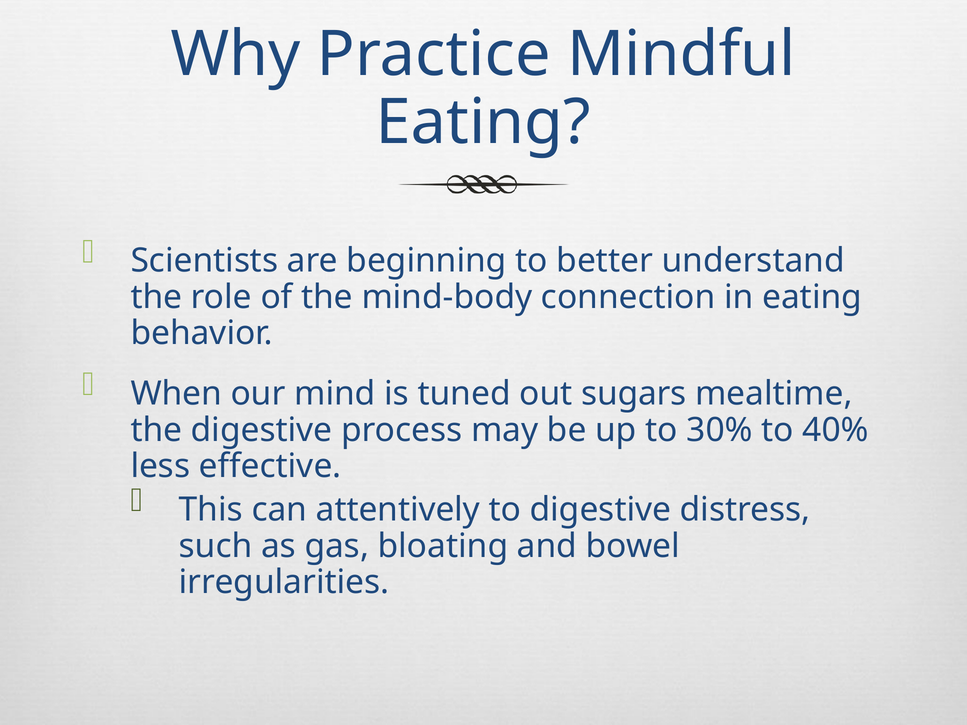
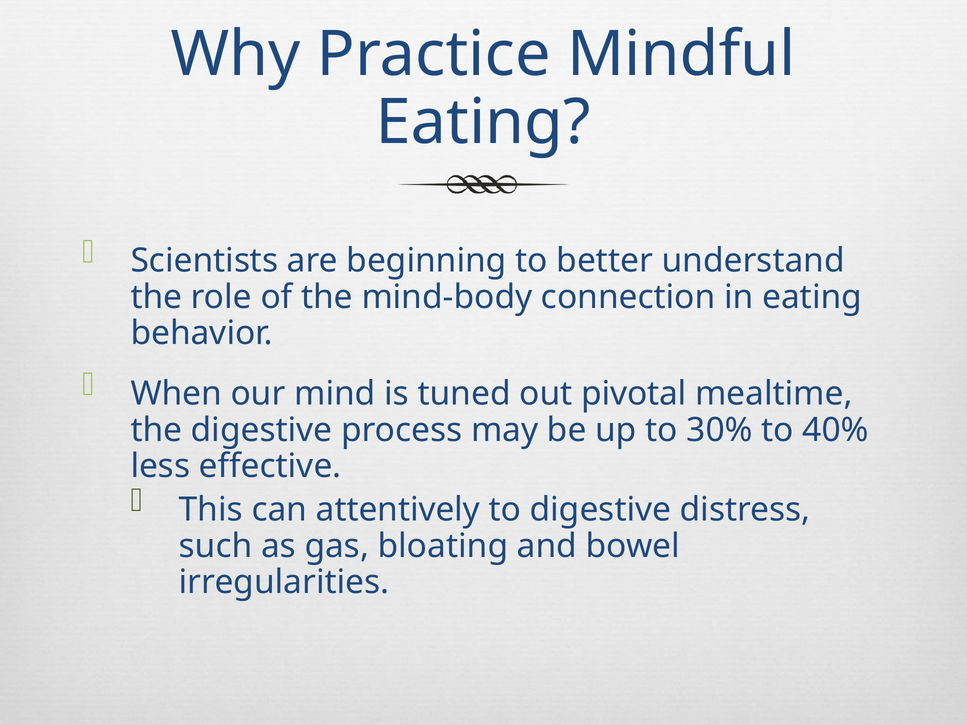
sugars: sugars -> pivotal
